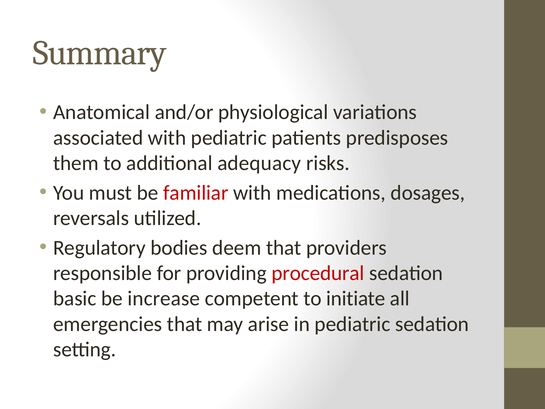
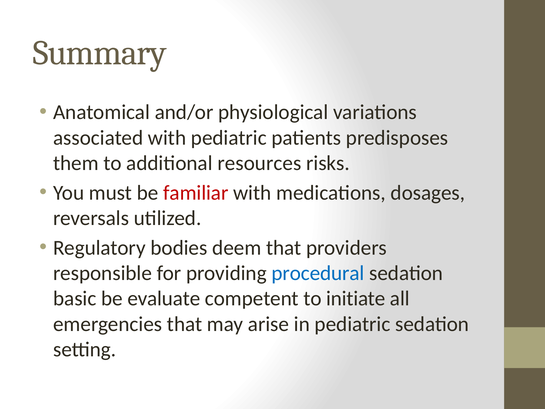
adequacy: adequacy -> resources
procedural colour: red -> blue
increase: increase -> evaluate
